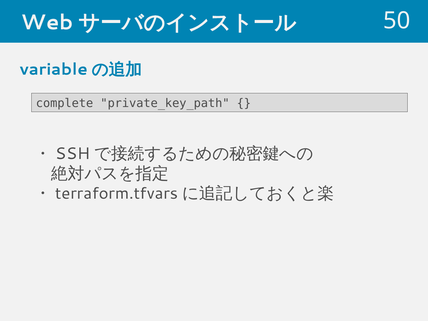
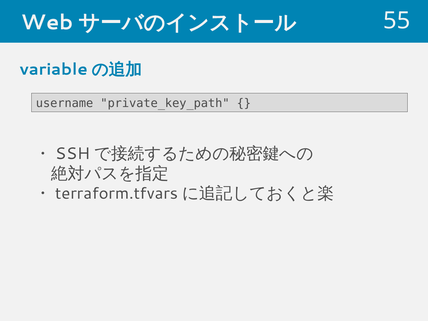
50: 50 -> 55
complete: complete -> username
